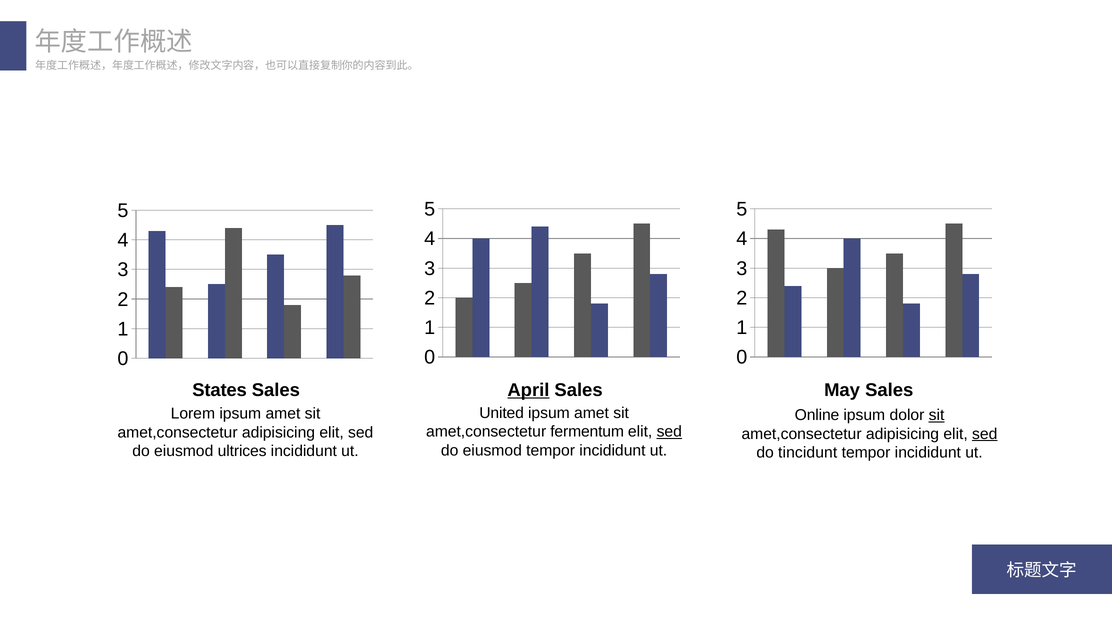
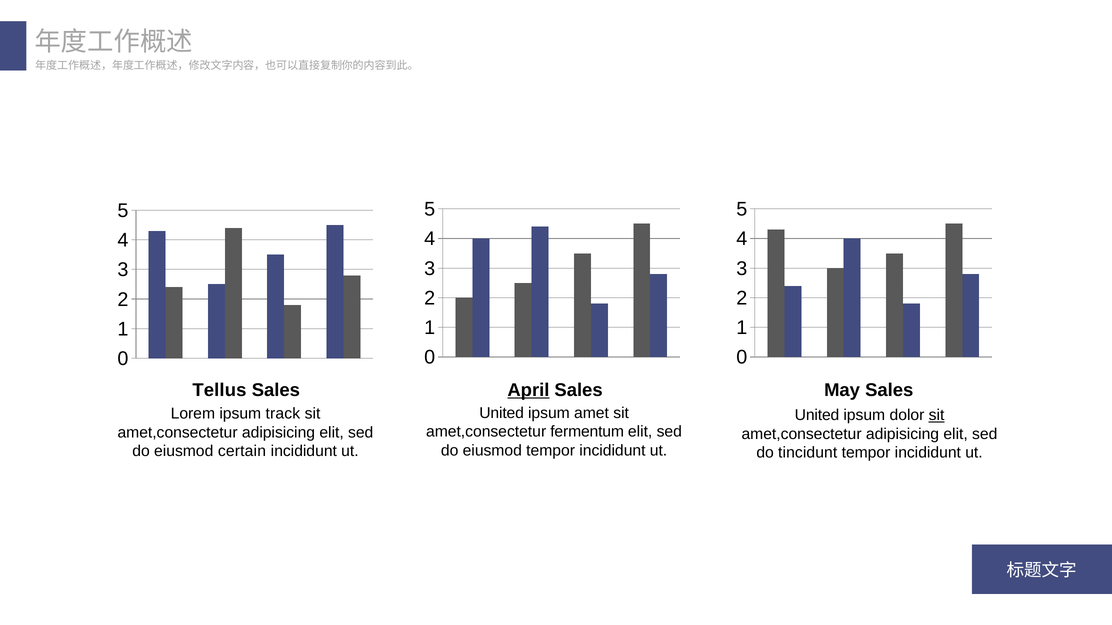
States: States -> Tellus
Lorem ipsum amet: amet -> track
Online at (817, 415): Online -> United
sed at (669, 432) underline: present -> none
sed at (985, 434) underline: present -> none
ultrices: ultrices -> certain
